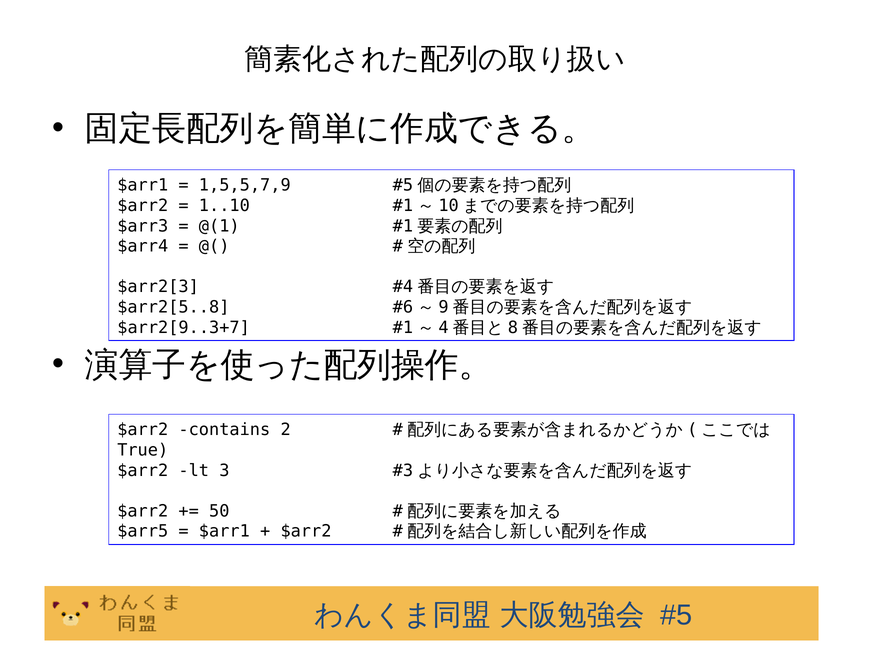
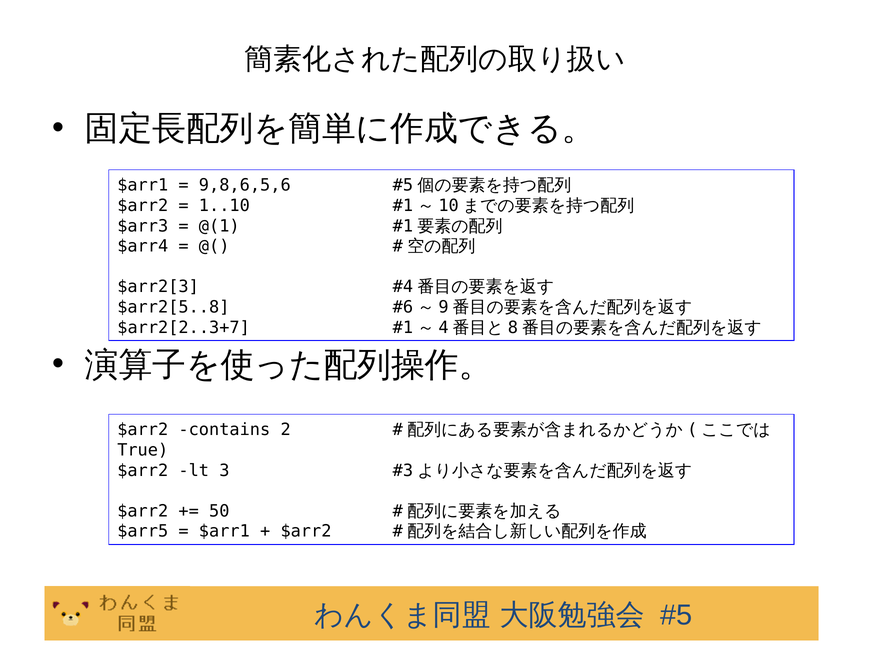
1,5,5,7,9: 1,5,5,7,9 -> 9,8,6,5,6
$arr2[9..3+7: $arr2[9..3+7 -> $arr2[2..3+7
